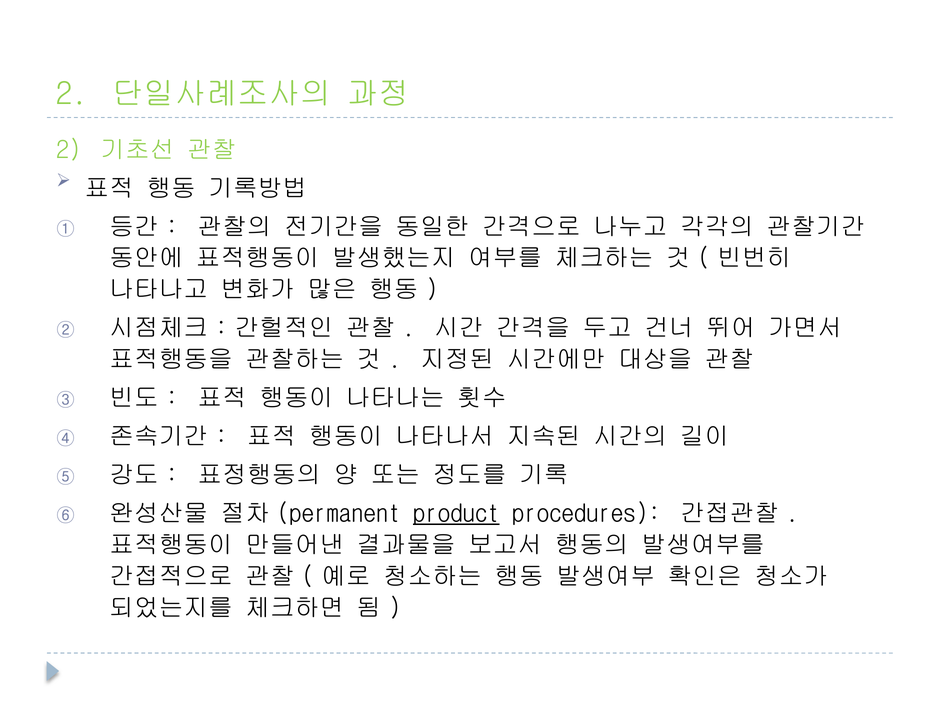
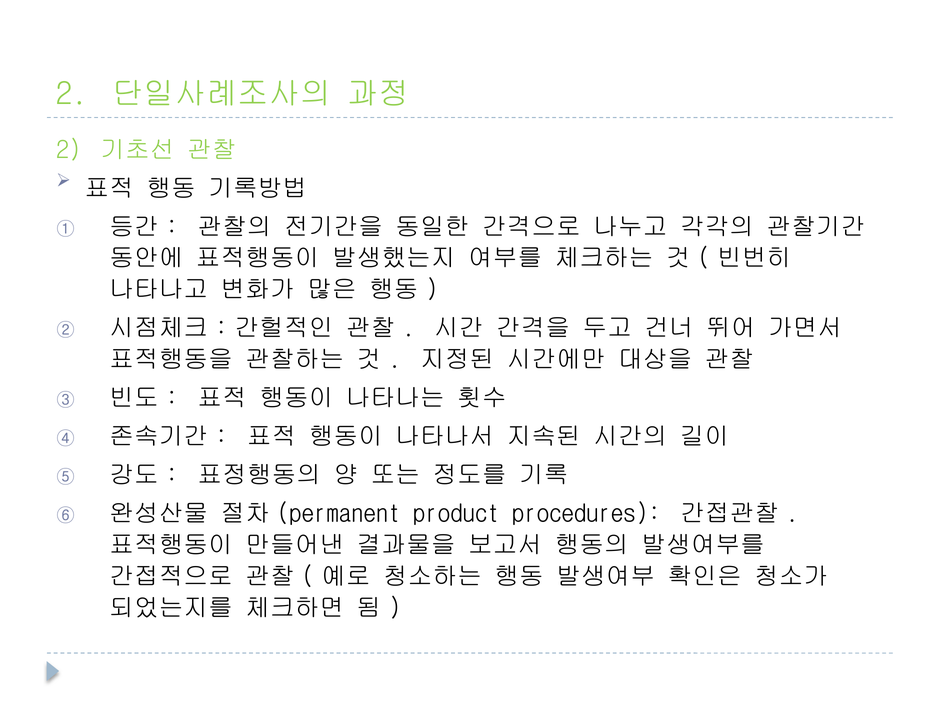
product underline: present -> none
